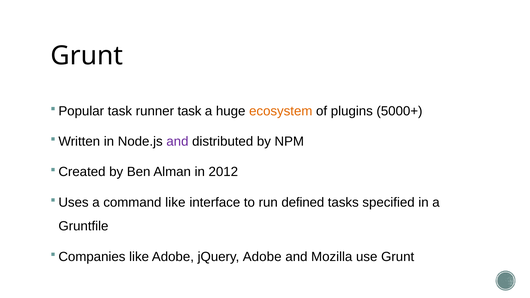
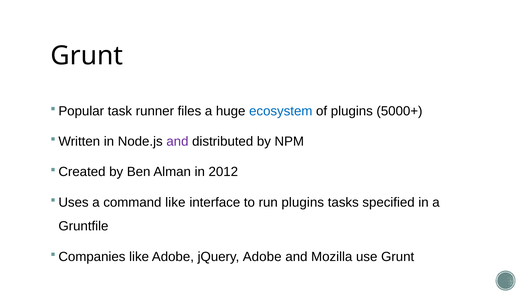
runner task: task -> files
ecosystem colour: orange -> blue
run defined: defined -> plugins
